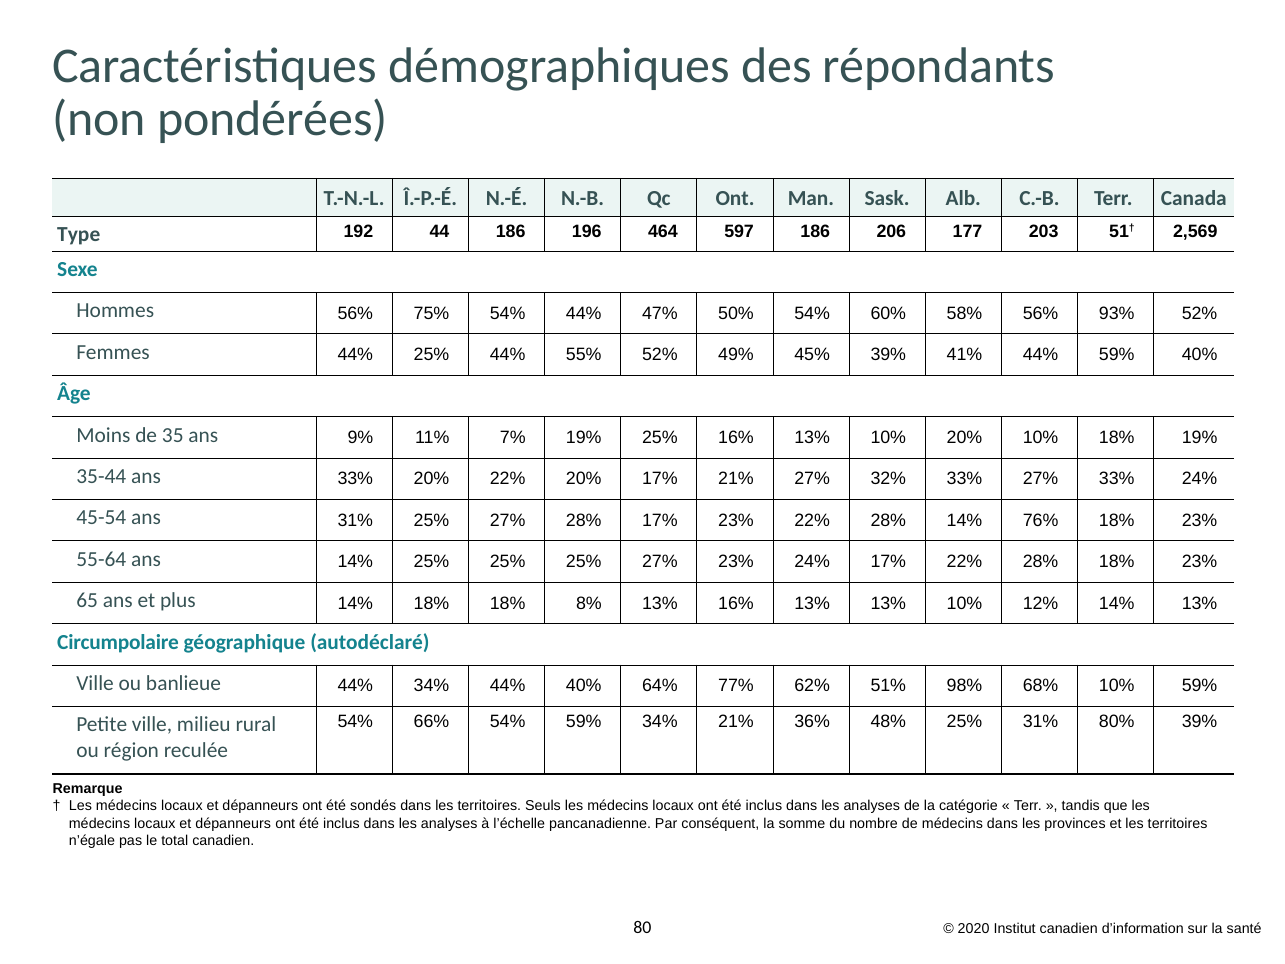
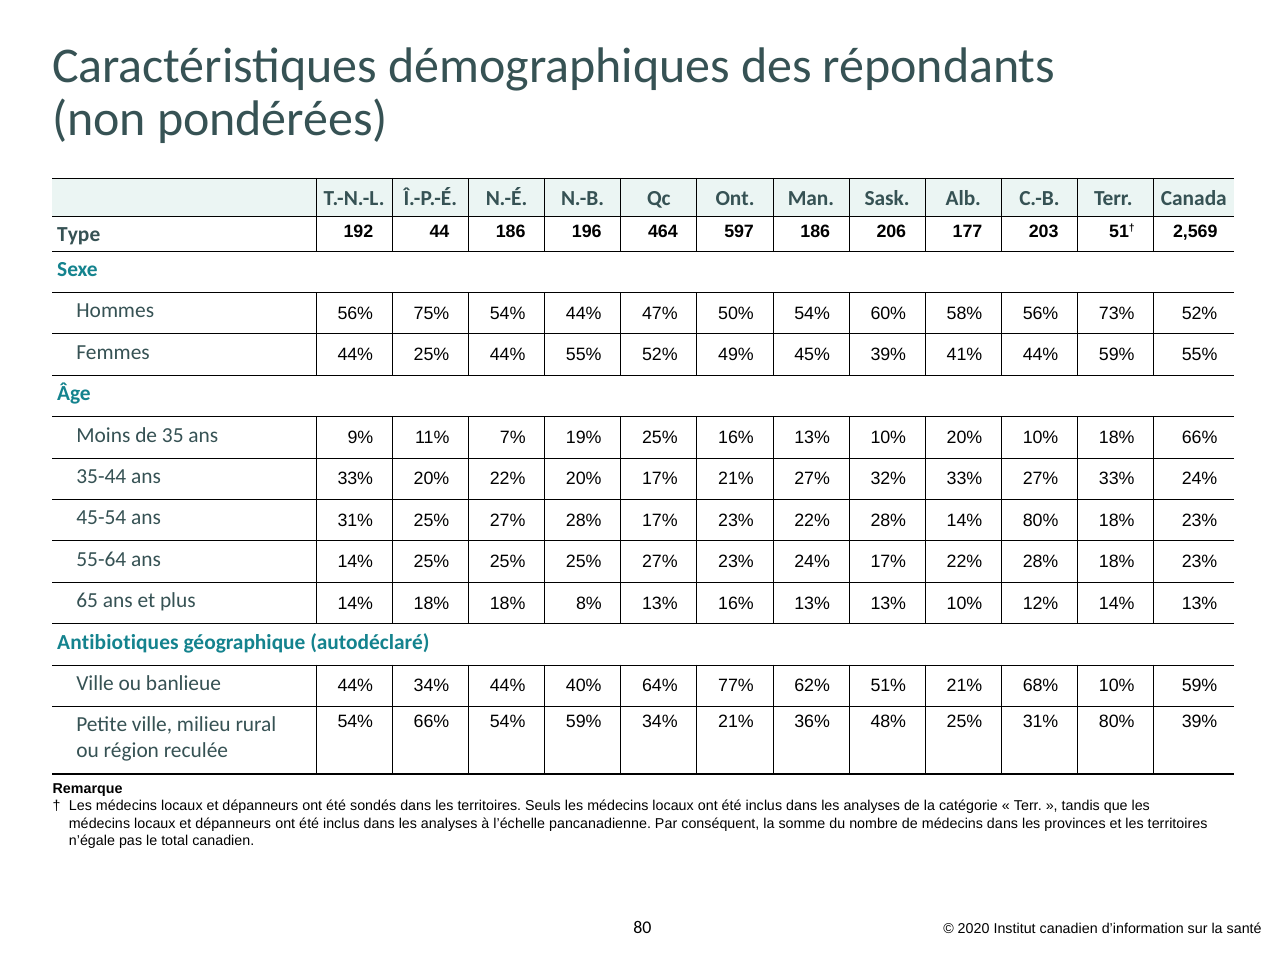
93%: 93% -> 73%
59% 40%: 40% -> 55%
18% 19%: 19% -> 66%
14% 76%: 76% -> 80%
Circumpolaire: Circumpolaire -> Antibiotiques
51% 98%: 98% -> 21%
